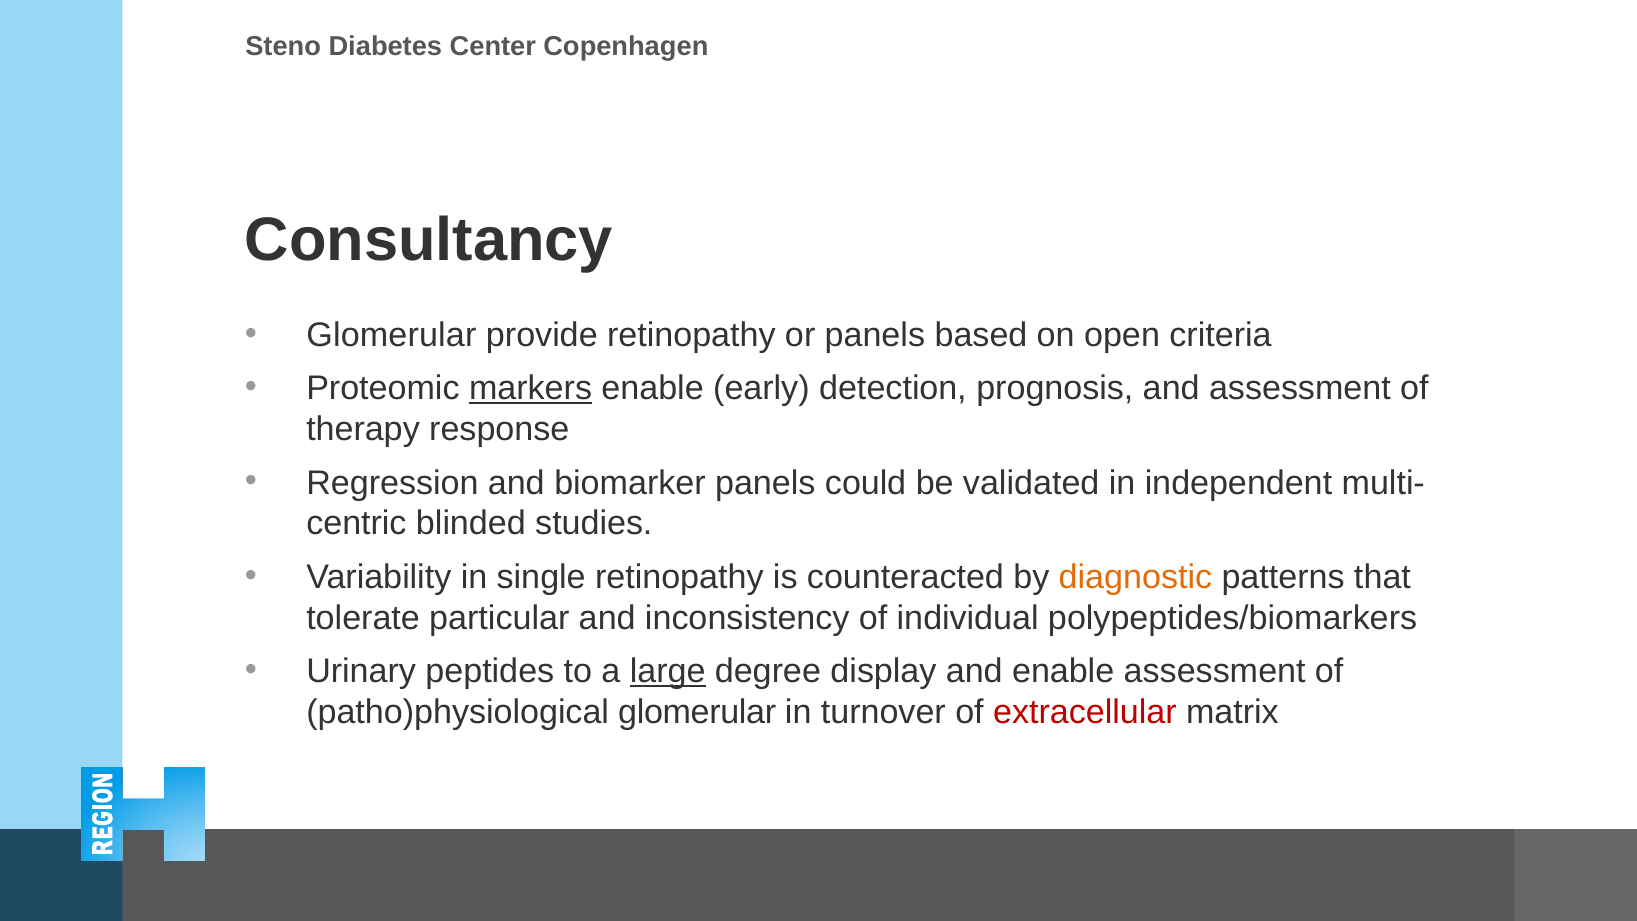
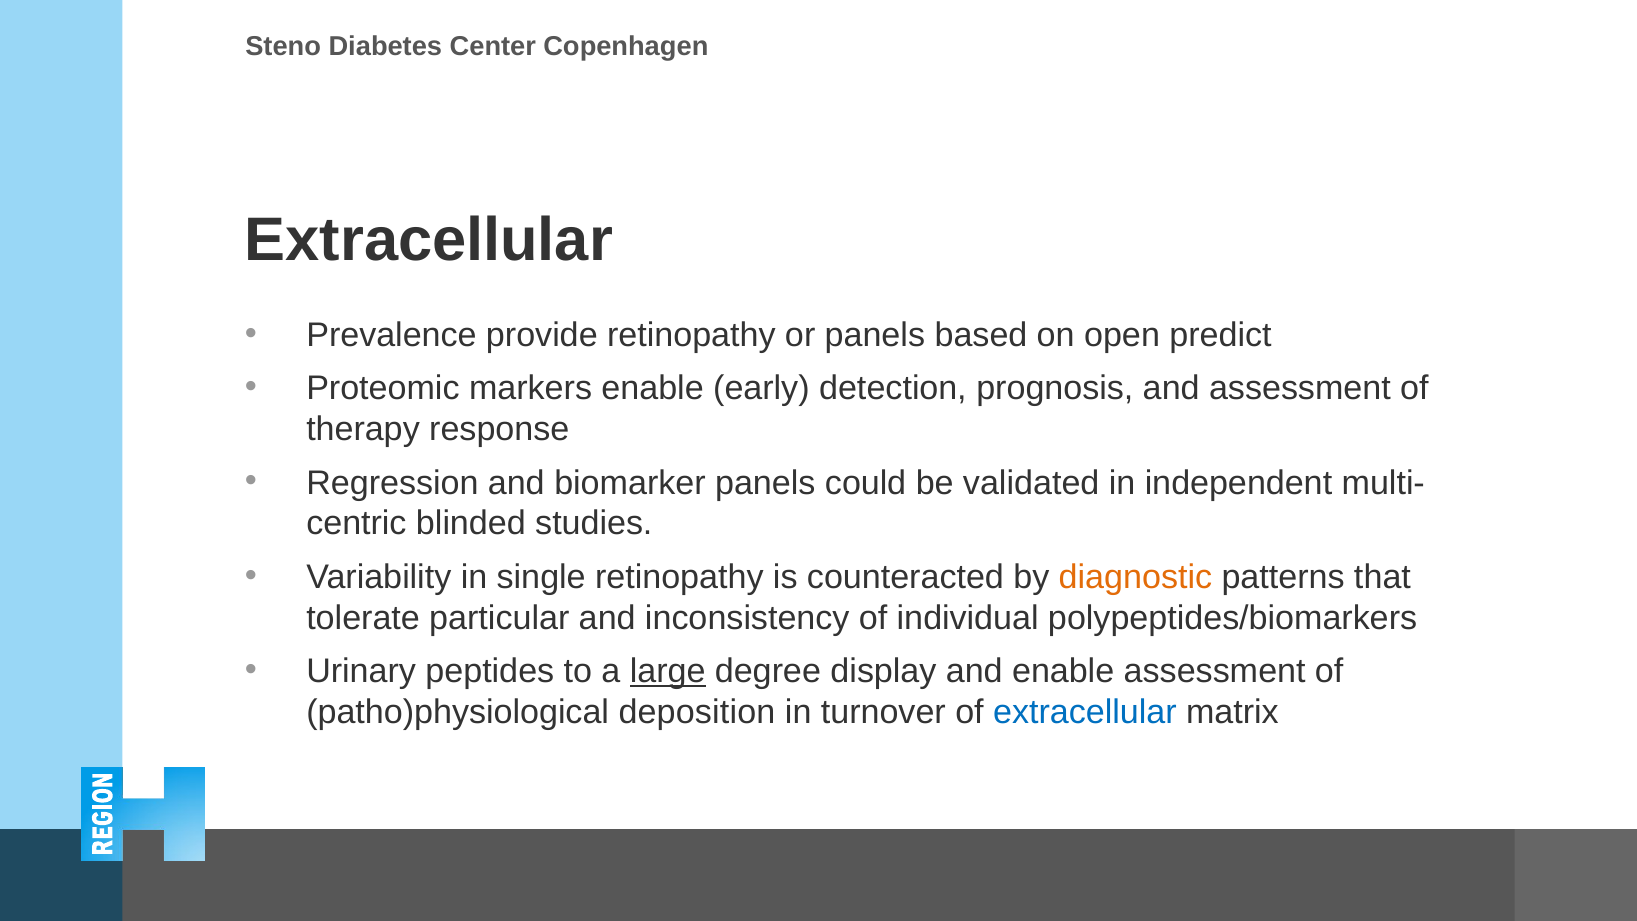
Consultancy at (429, 240): Consultancy -> Extracellular
Glomerular at (391, 335): Glomerular -> Prevalence
criteria: criteria -> predict
markers underline: present -> none
patho)physiological glomerular: glomerular -> deposition
extracellular at (1085, 712) colour: red -> blue
